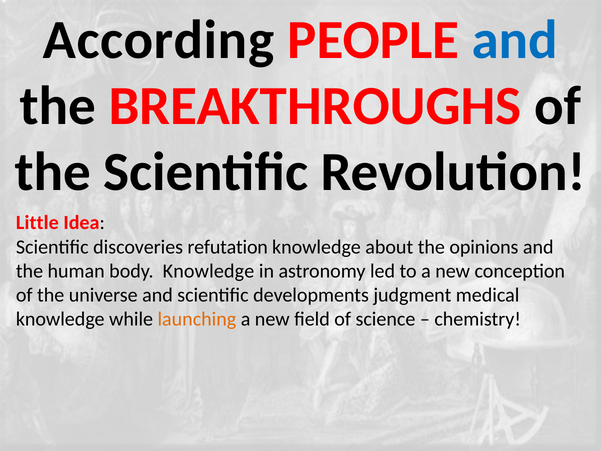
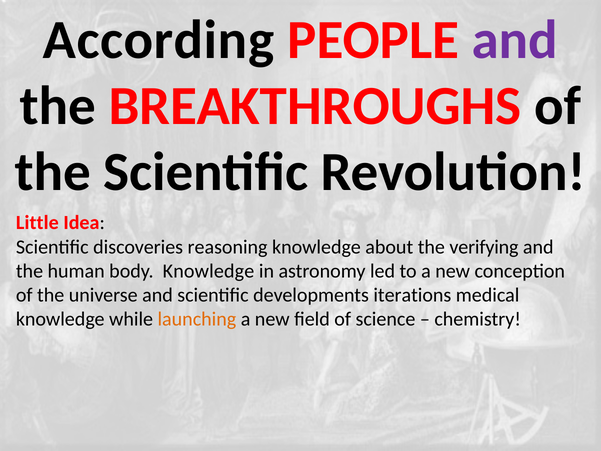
and at (515, 40) colour: blue -> purple
refutation: refutation -> reasoning
opinions: opinions -> verifying
judgment: judgment -> iterations
